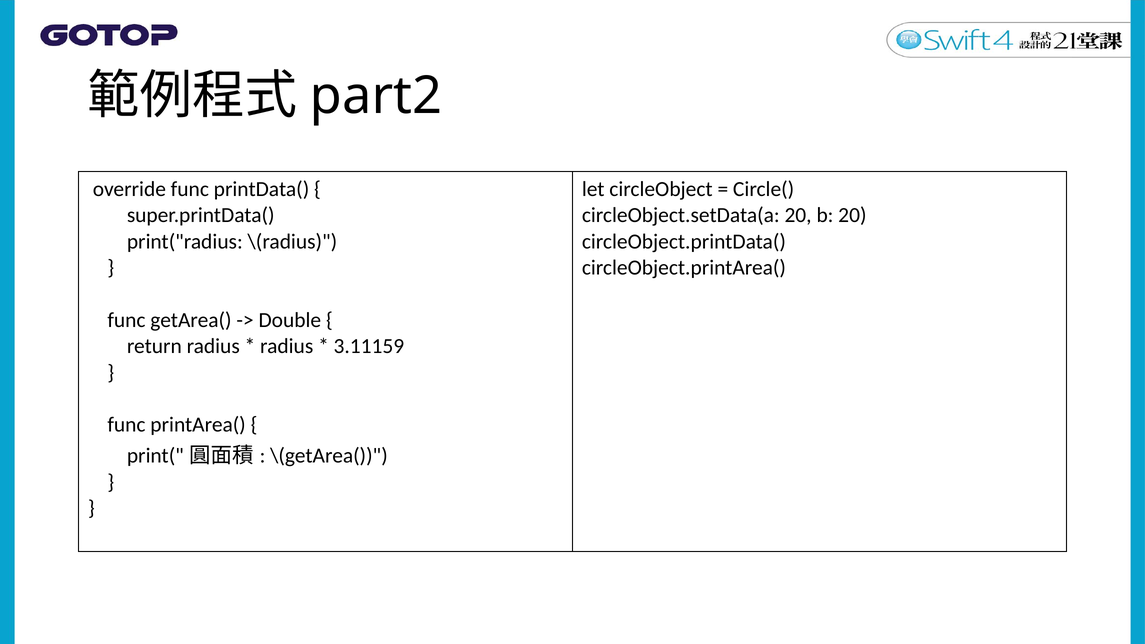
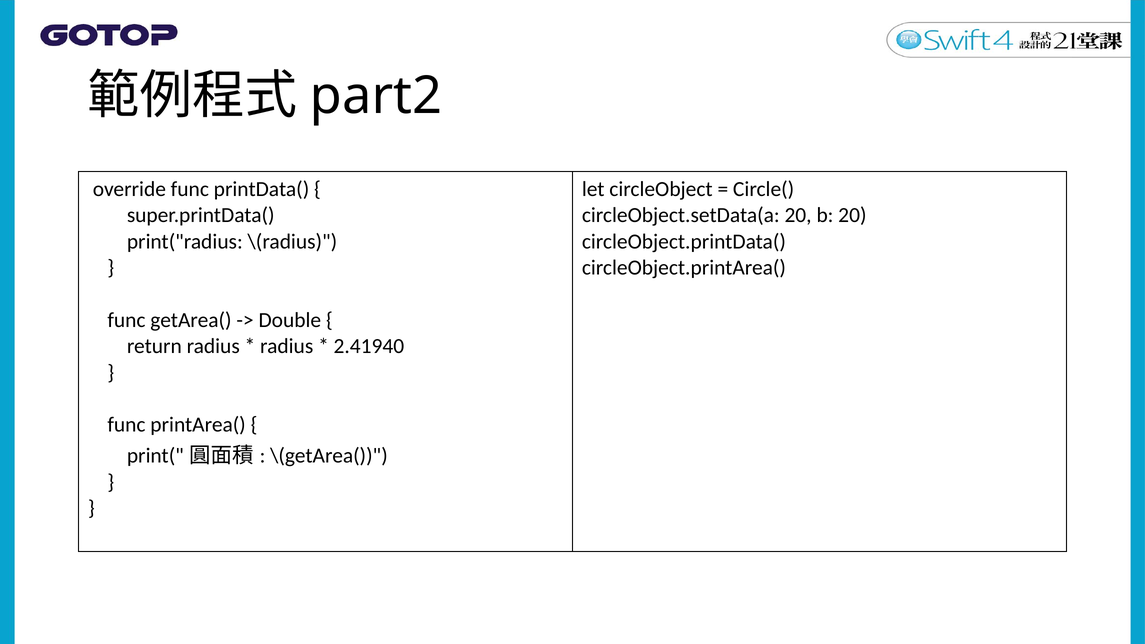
3.11159: 3.11159 -> 2.41940
